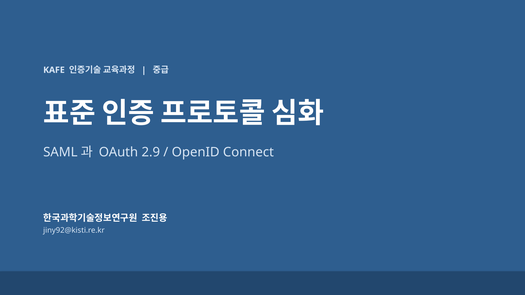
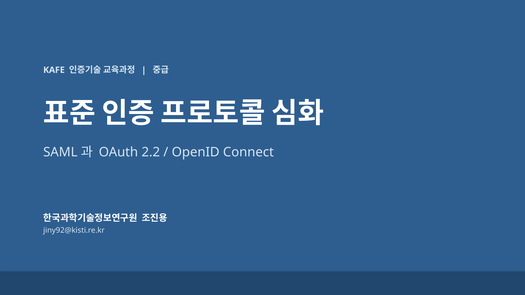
2.9: 2.9 -> 2.2
